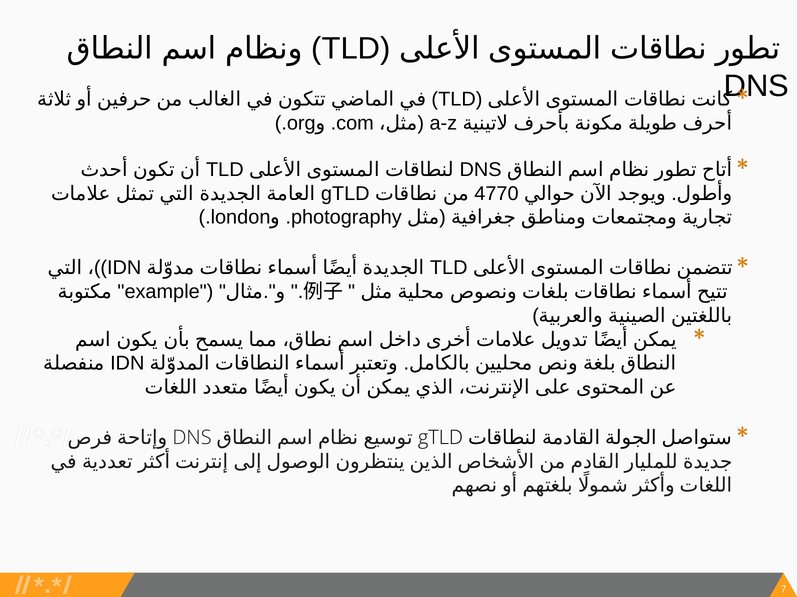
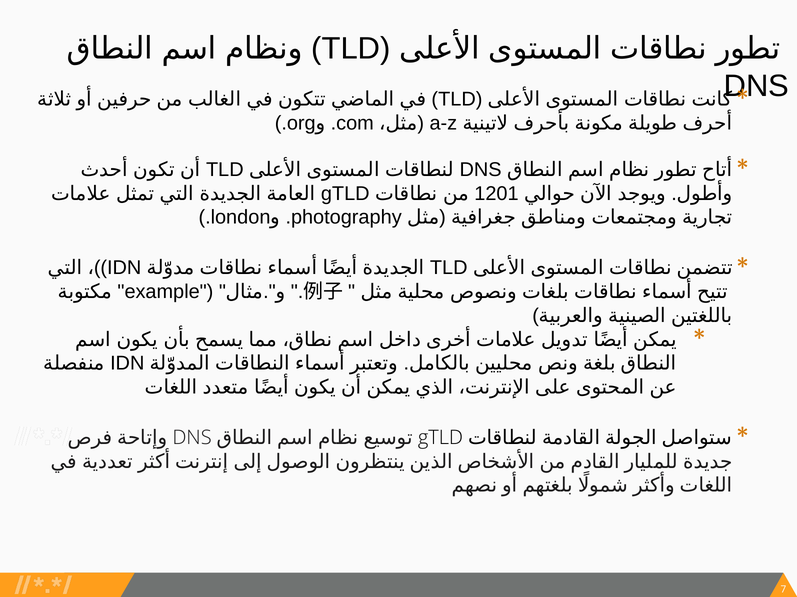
4770: 4770 -> 1201
